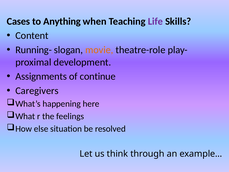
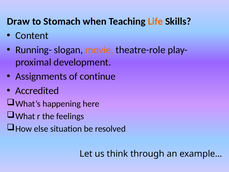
Cases: Cases -> Draw
Anything: Anything -> Stomach
Life colour: purple -> orange
Caregivers: Caregivers -> Accredited
